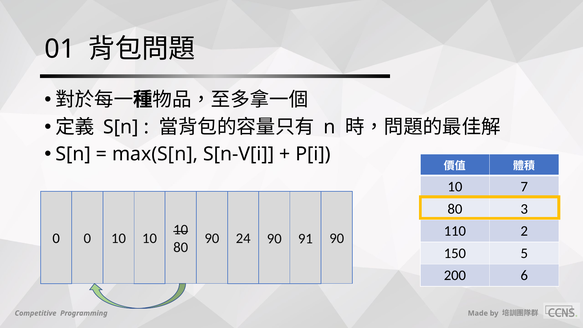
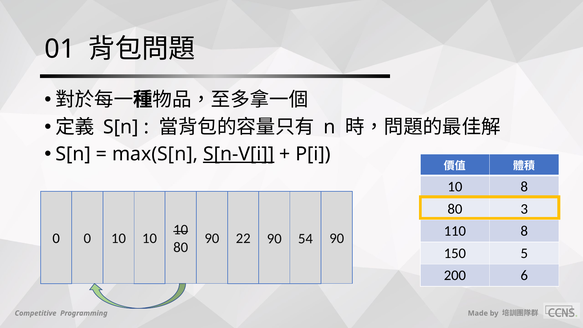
S[n-V[i underline: none -> present
10 7: 7 -> 8
110 2: 2 -> 8
24: 24 -> 22
91: 91 -> 54
